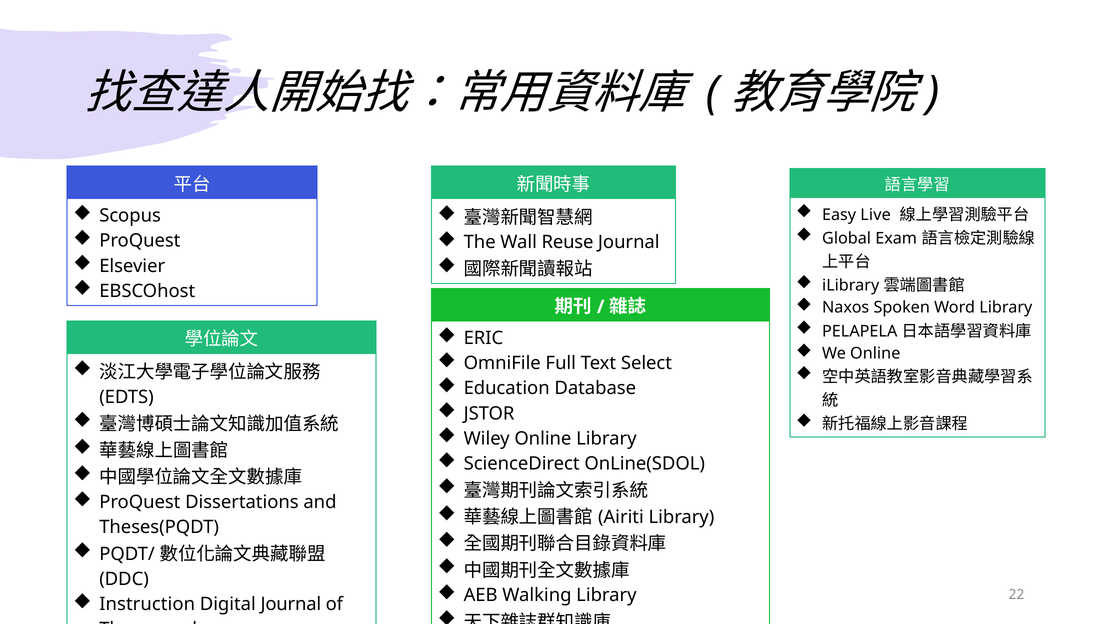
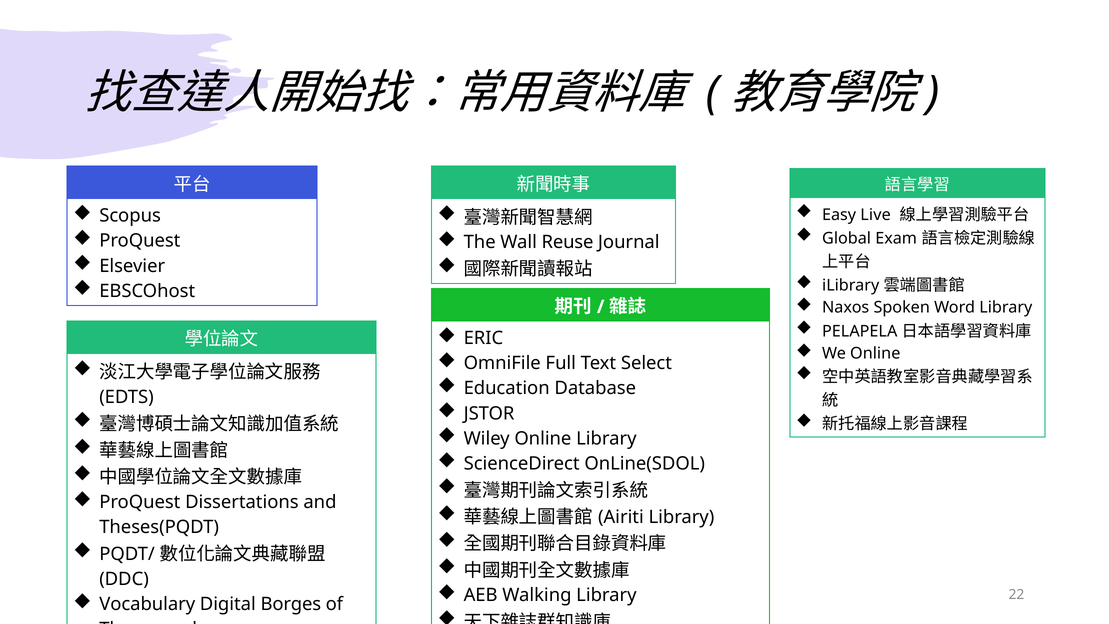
Instruction: Instruction -> Vocabulary
Digital Journal: Journal -> Borges
